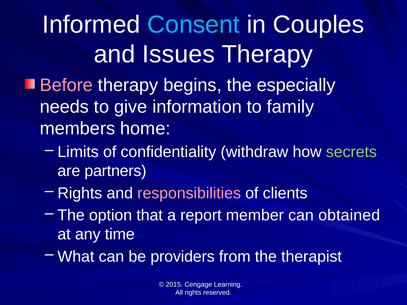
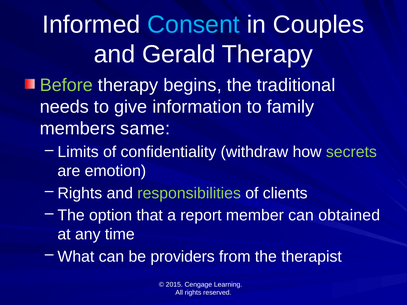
Issues: Issues -> Gerald
Before colour: pink -> light green
especially: especially -> traditional
home: home -> same
partners: partners -> emotion
responsibilities colour: pink -> light green
